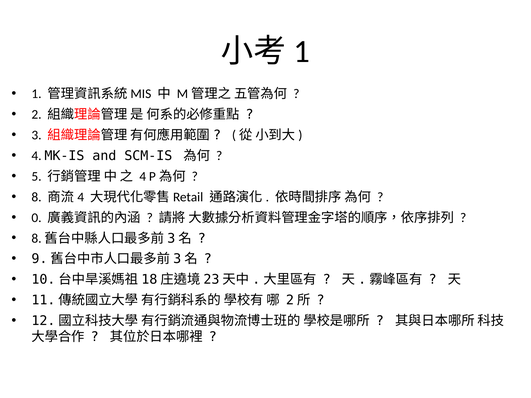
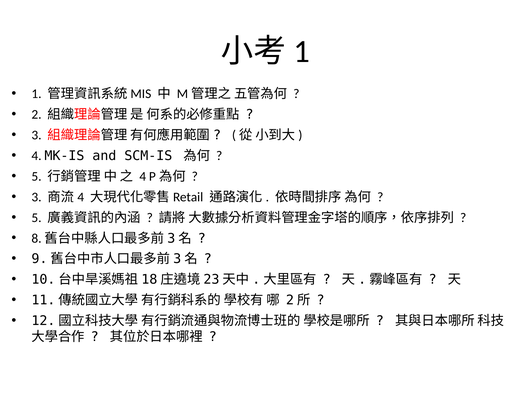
8 at (37, 197): 8 -> 3
0 at (37, 218): 0 -> 5
